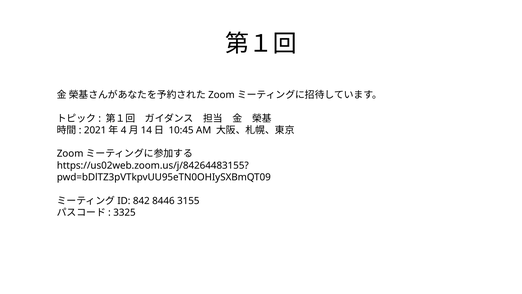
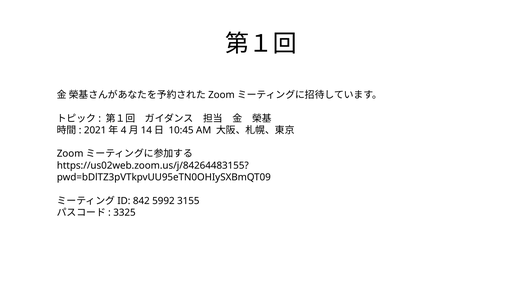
8446: 8446 -> 5992
